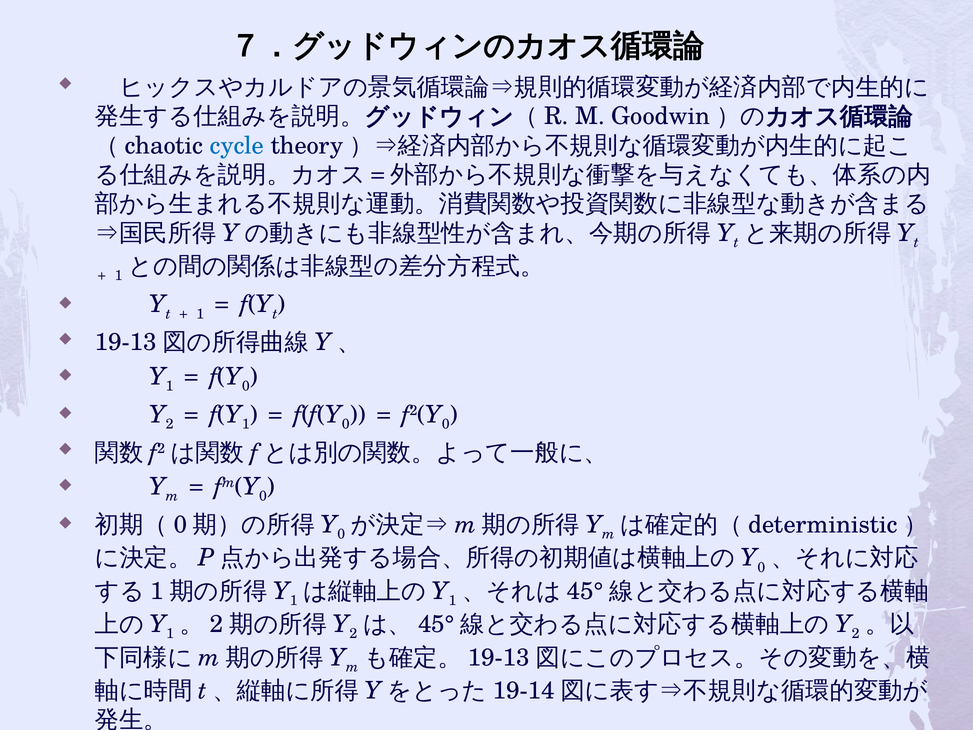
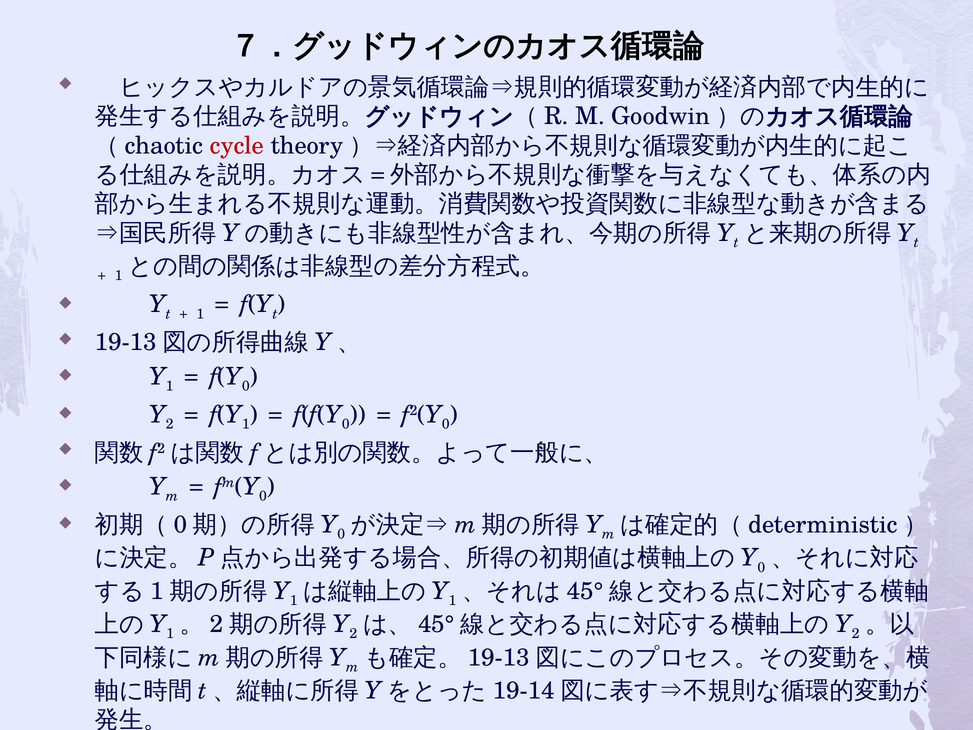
cycle colour: blue -> red
